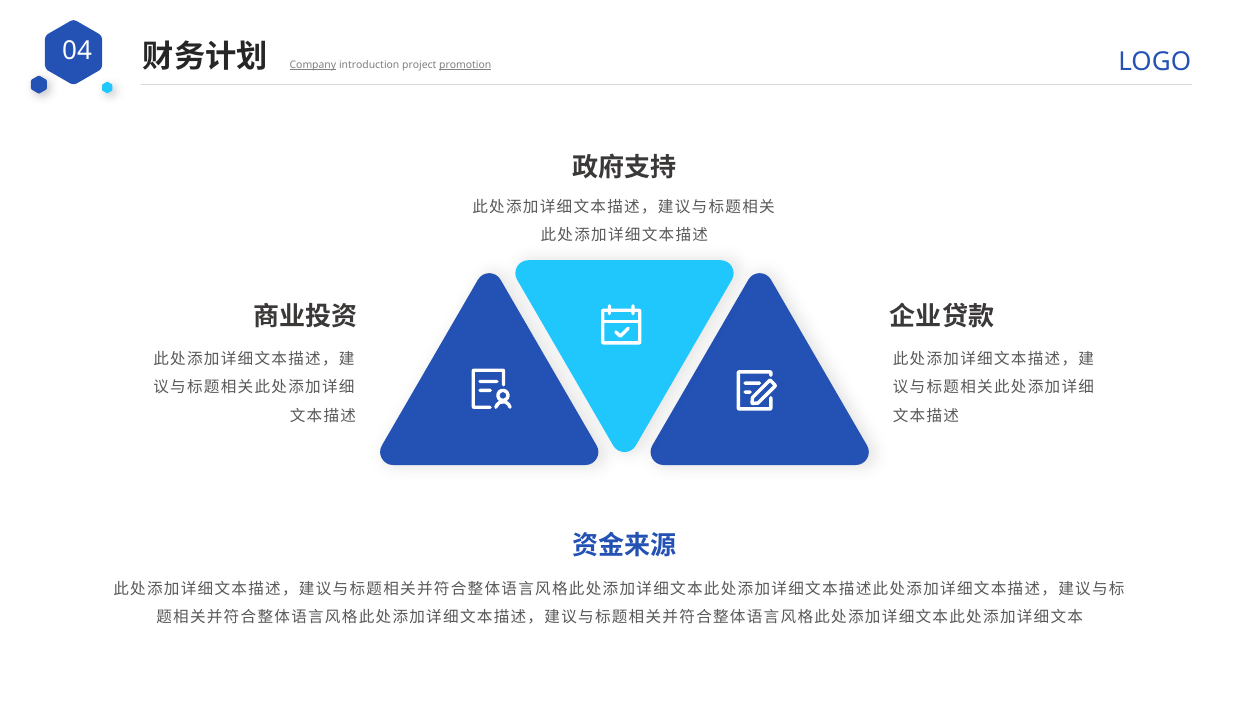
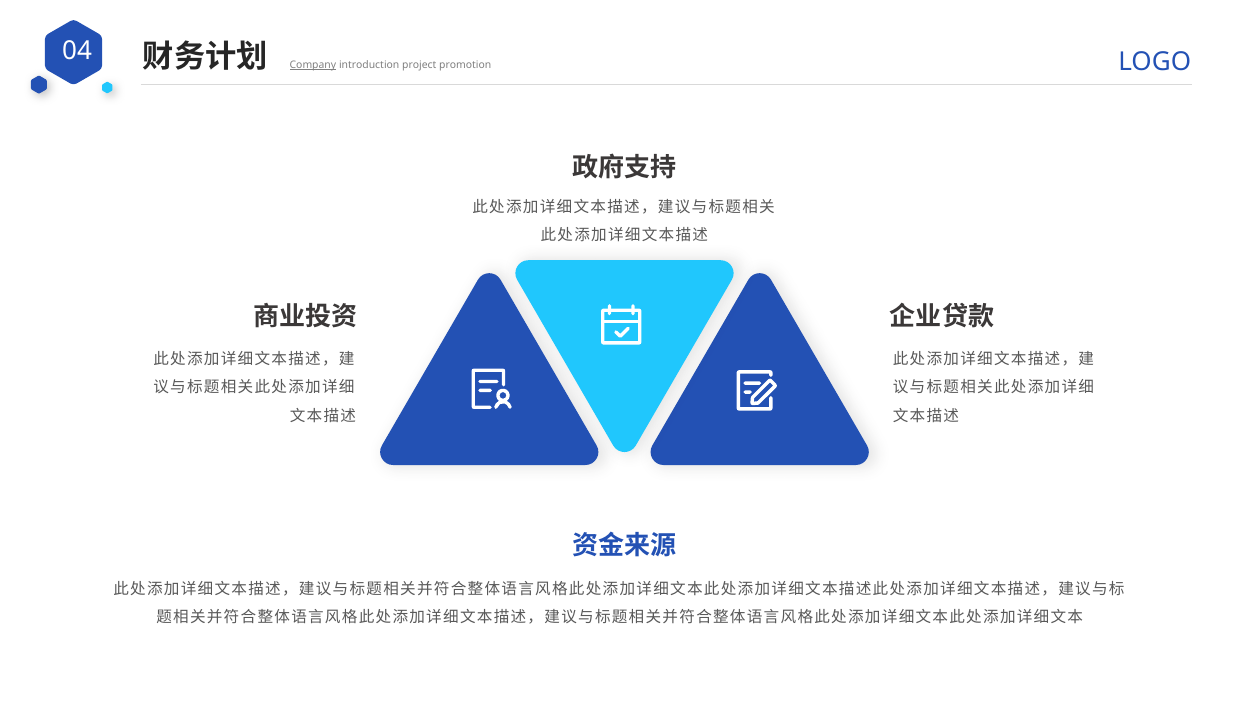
promotion underline: present -> none
